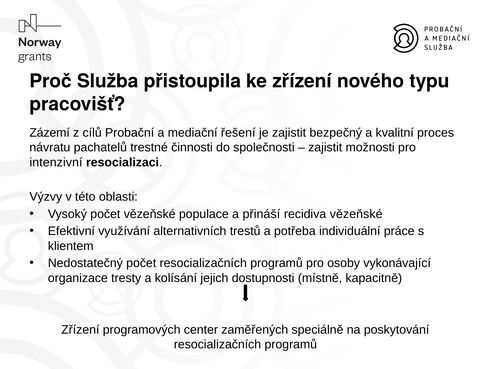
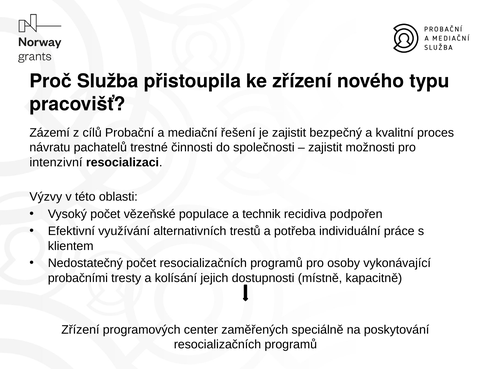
přináší: přináší -> technik
recidiva vězeňské: vězeňské -> podpořen
organizace: organizace -> probačními
